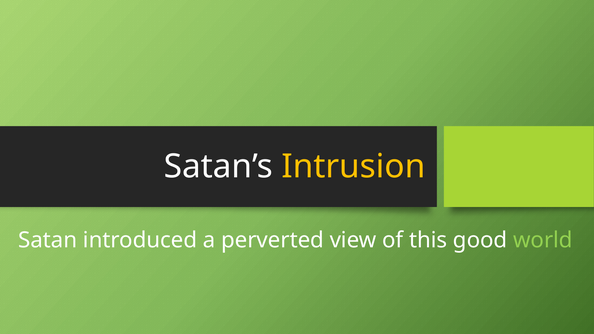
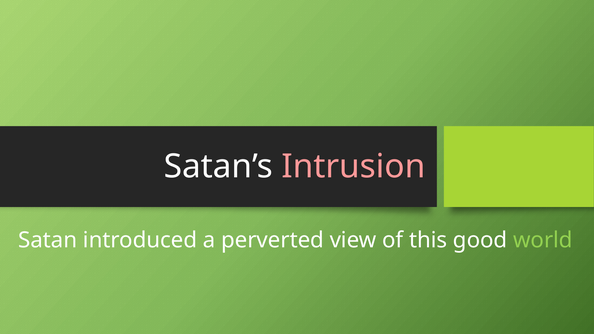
Intrusion colour: yellow -> pink
